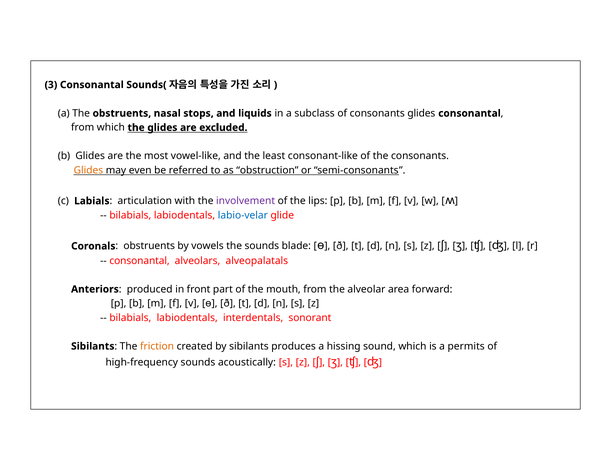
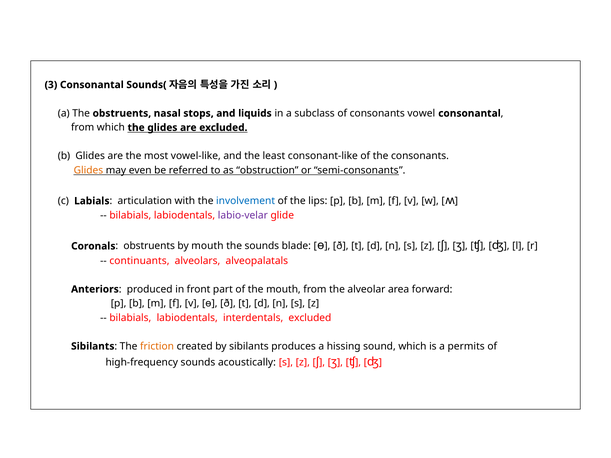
of consonants glides: glides -> vowel
involvement colour: purple -> blue
labio-velar colour: blue -> purple
by vowels: vowels -> mouth
consonantal at (140, 261): consonantal -> continuants
interdentals sonorant: sonorant -> excluded
